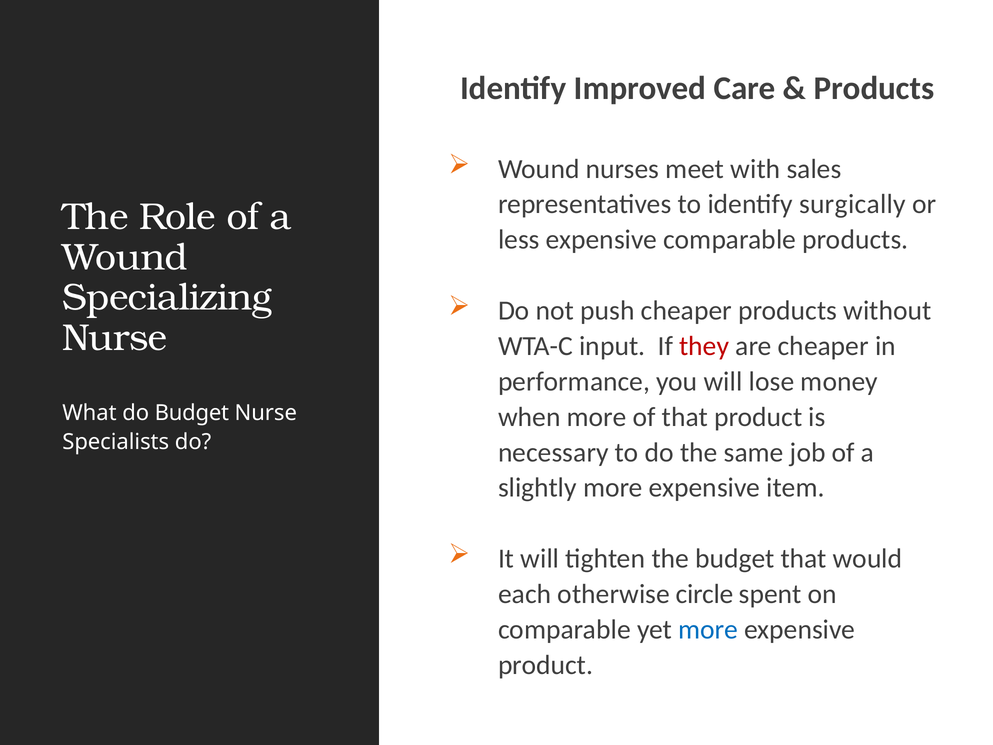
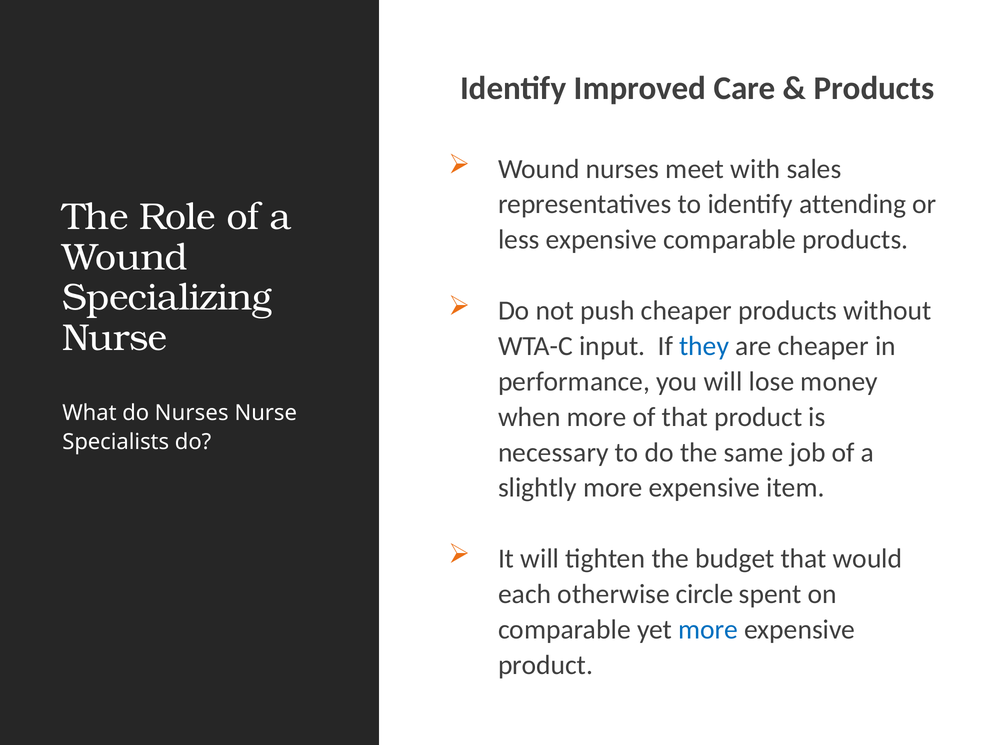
surgically: surgically -> attending
they colour: red -> blue
do Budget: Budget -> Nurses
